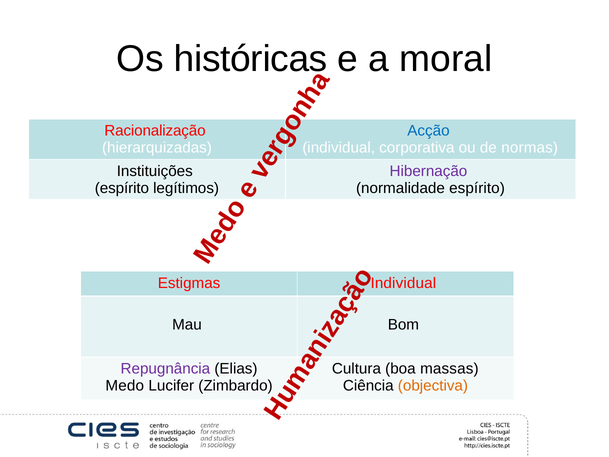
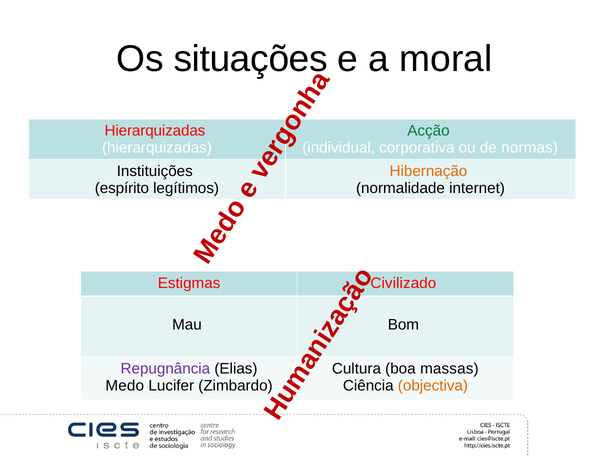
históricas: históricas -> situações
Racionalização at (155, 131): Racionalização -> Hierarquizadas
Acção colour: blue -> green
Hibernação colour: purple -> orange
normalidade espírito: espírito -> internet
Estigmas Individual: Individual -> Civilizado
